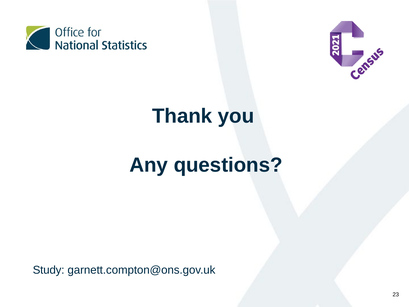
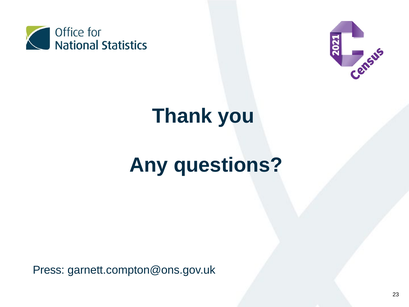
Study: Study -> Press
